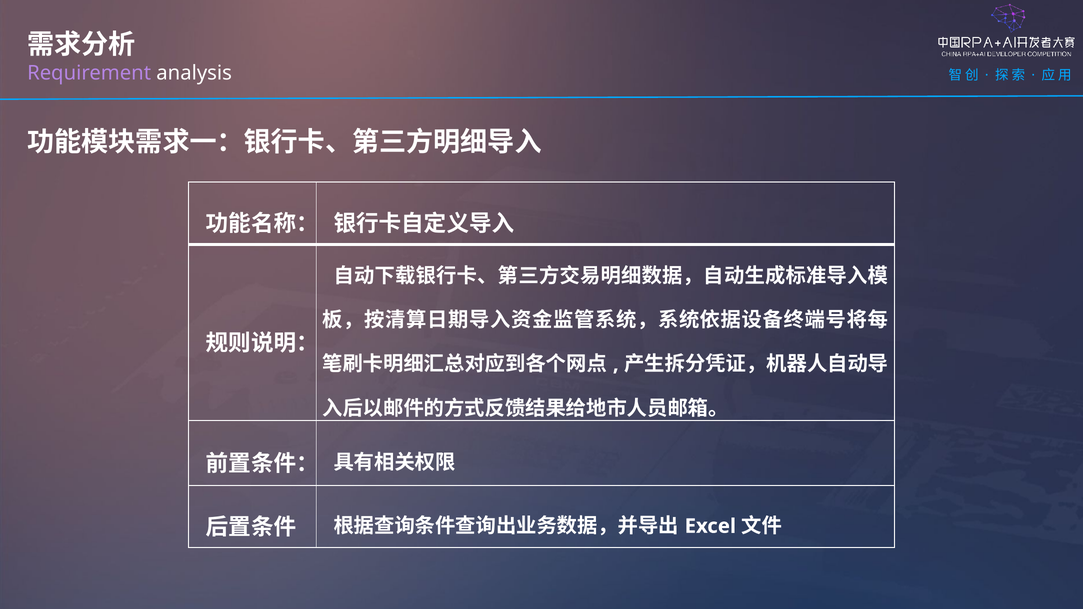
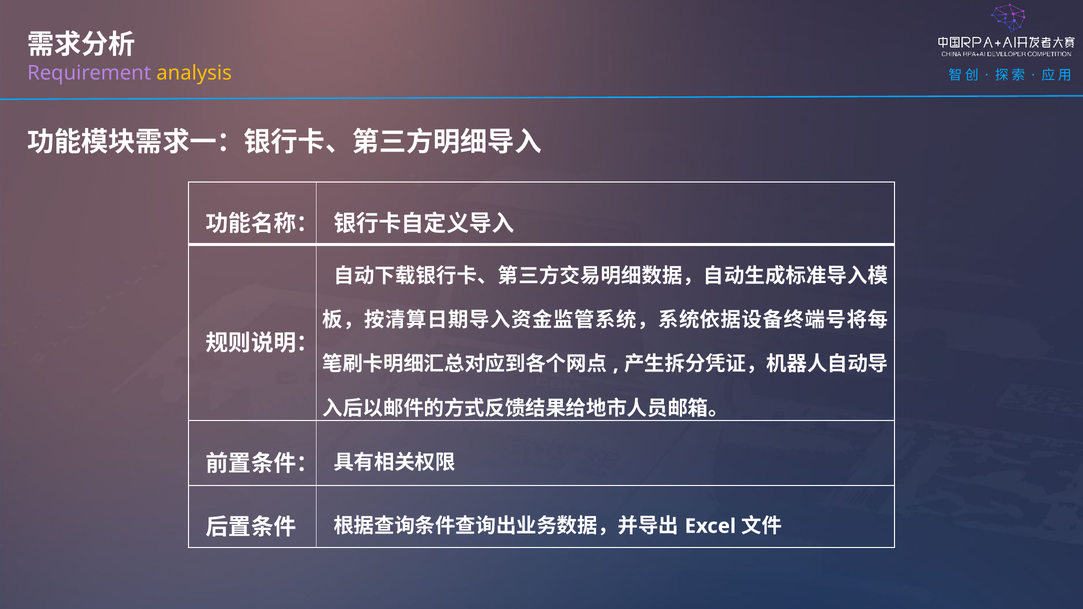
analysis colour: white -> yellow
